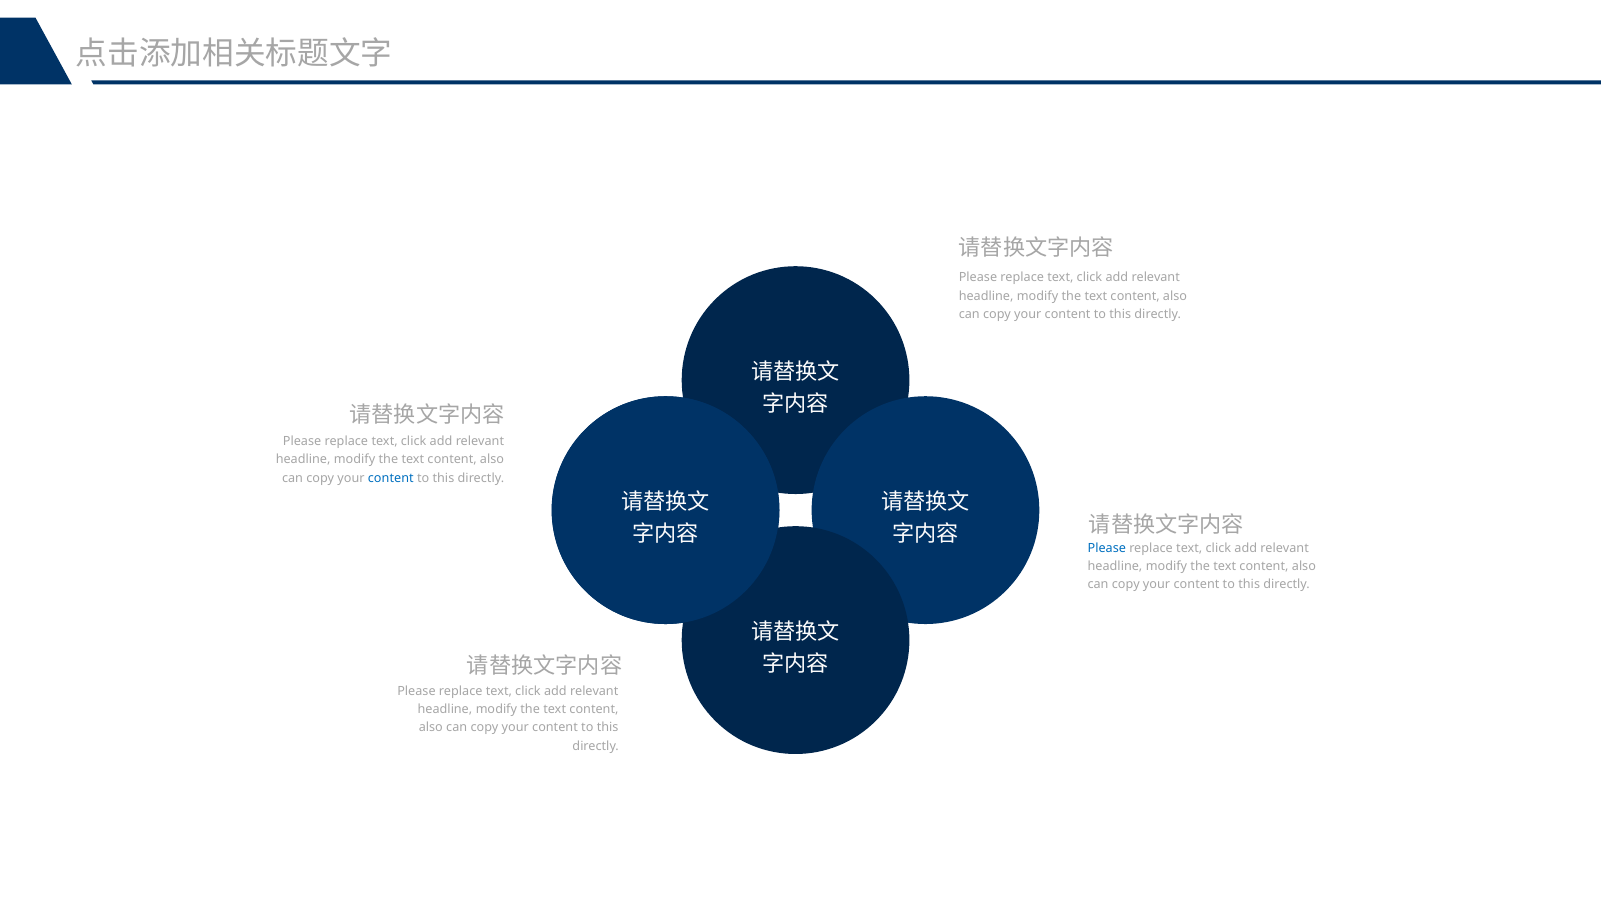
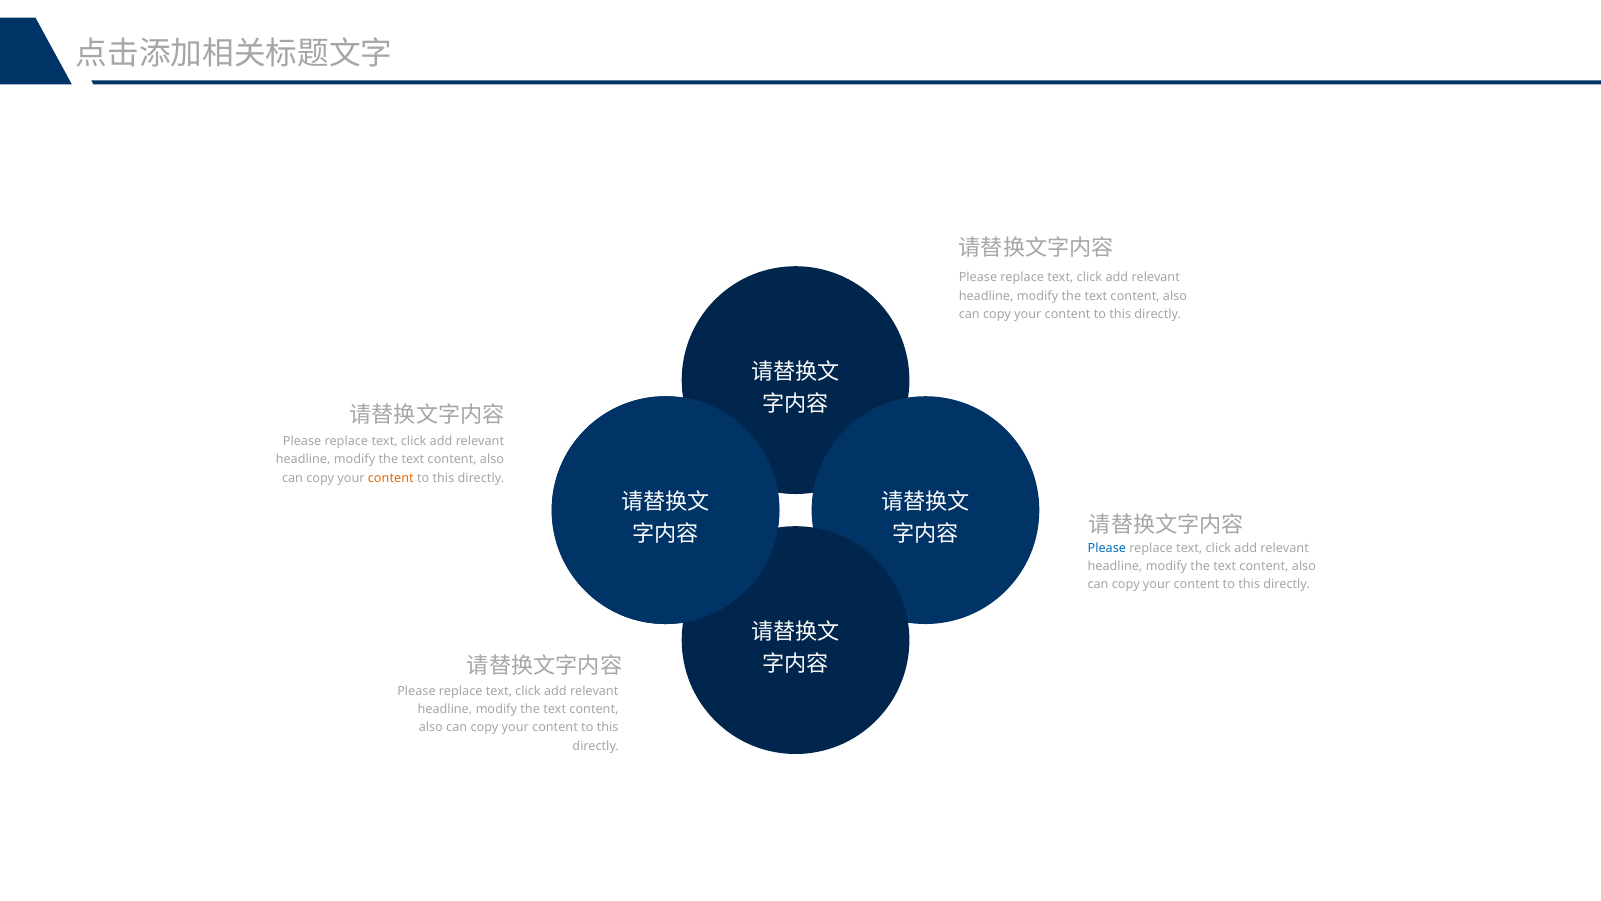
content at (391, 478) colour: blue -> orange
